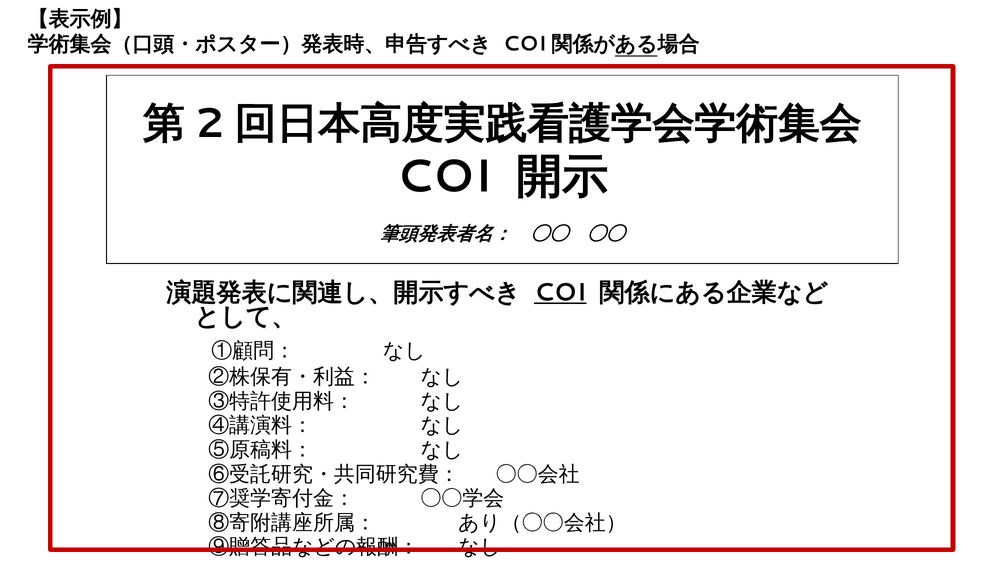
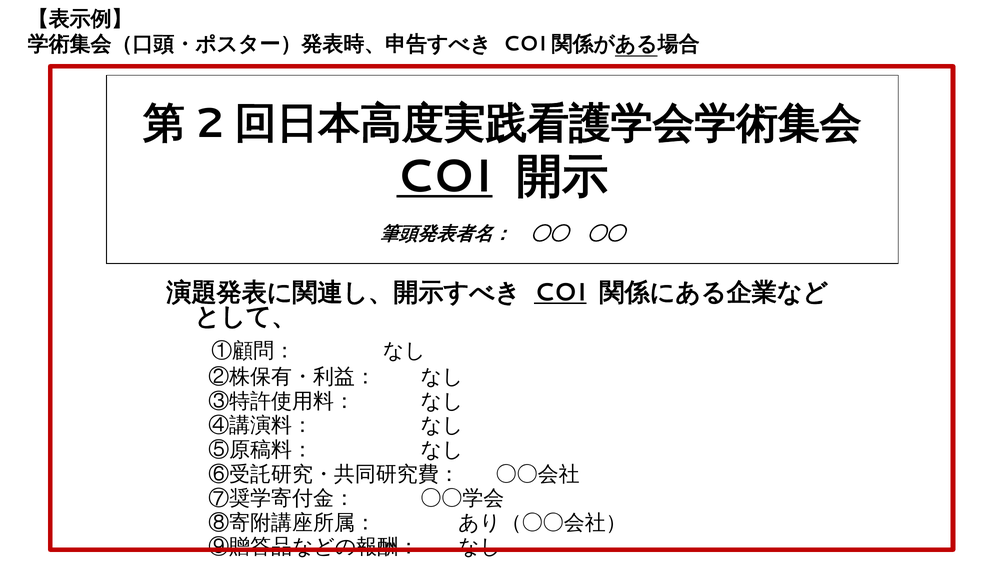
COI at (444, 176) underline: none -> present
